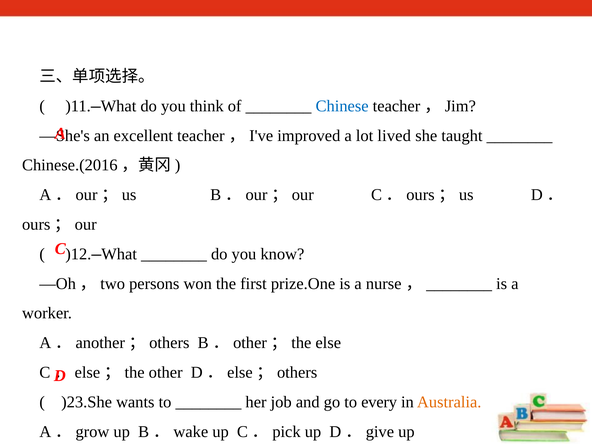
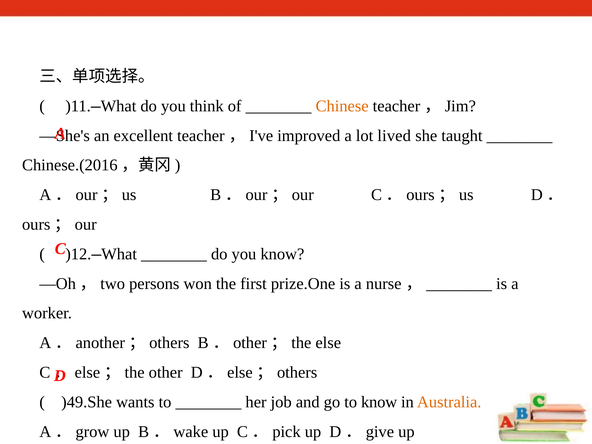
Chinese colour: blue -> orange
)23.She: )23.She -> )49.She
to every: every -> know
